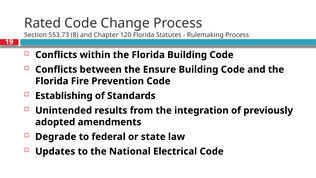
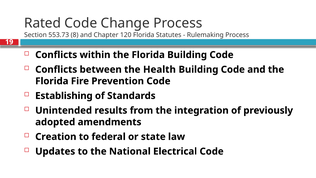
Ensure: Ensure -> Health
Degrade: Degrade -> Creation
